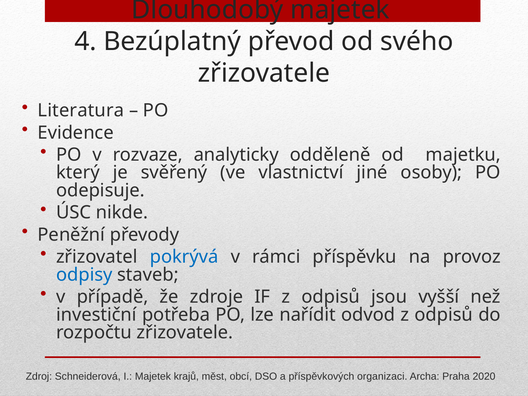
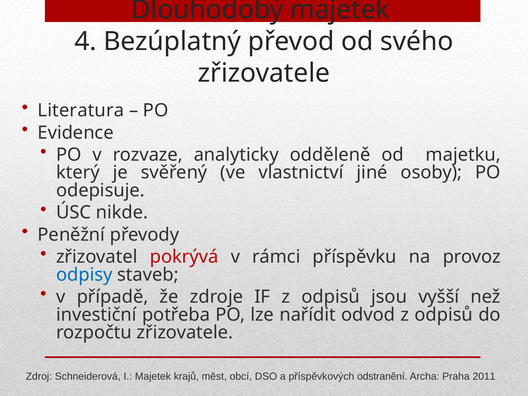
pokrývá colour: blue -> red
organizaci: organizaci -> odstranění
2020: 2020 -> 2011
